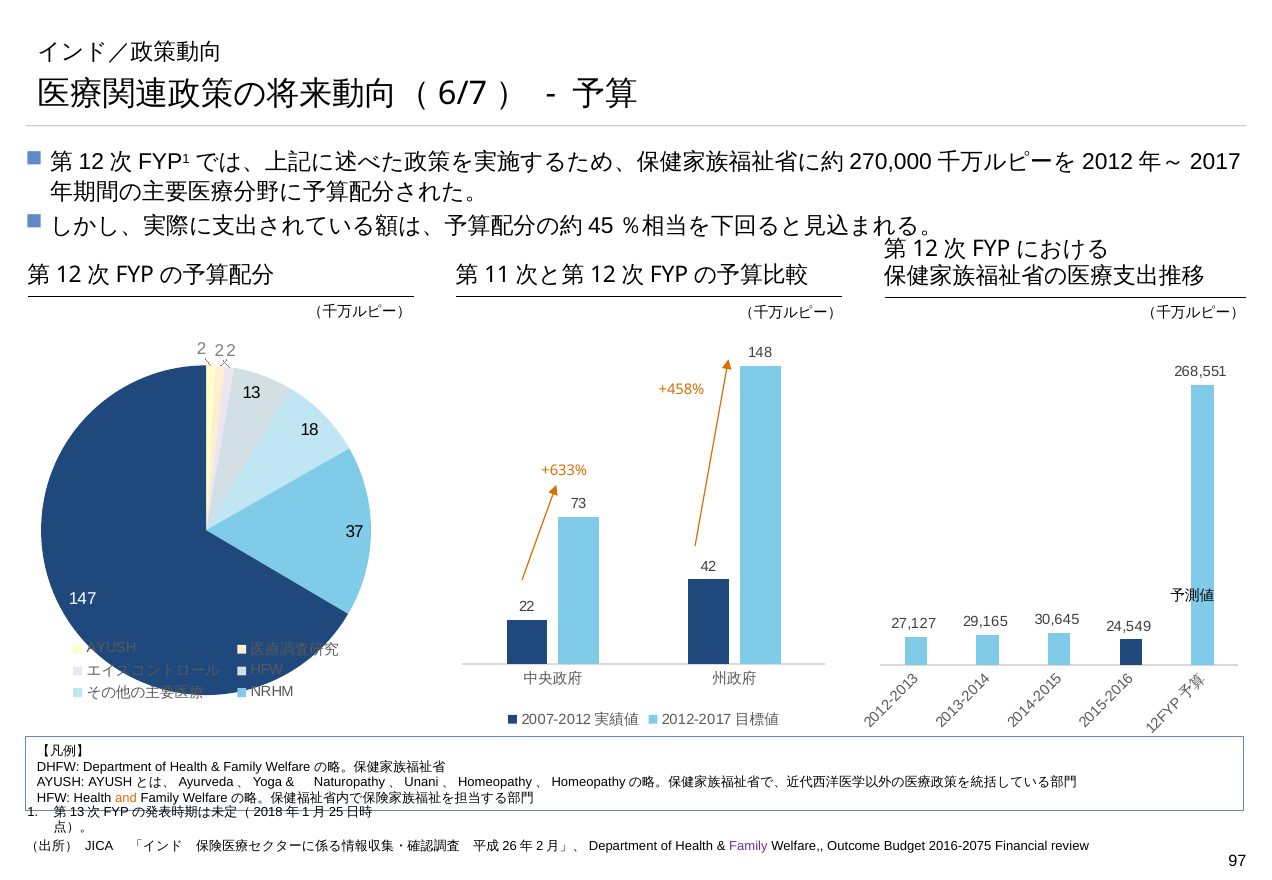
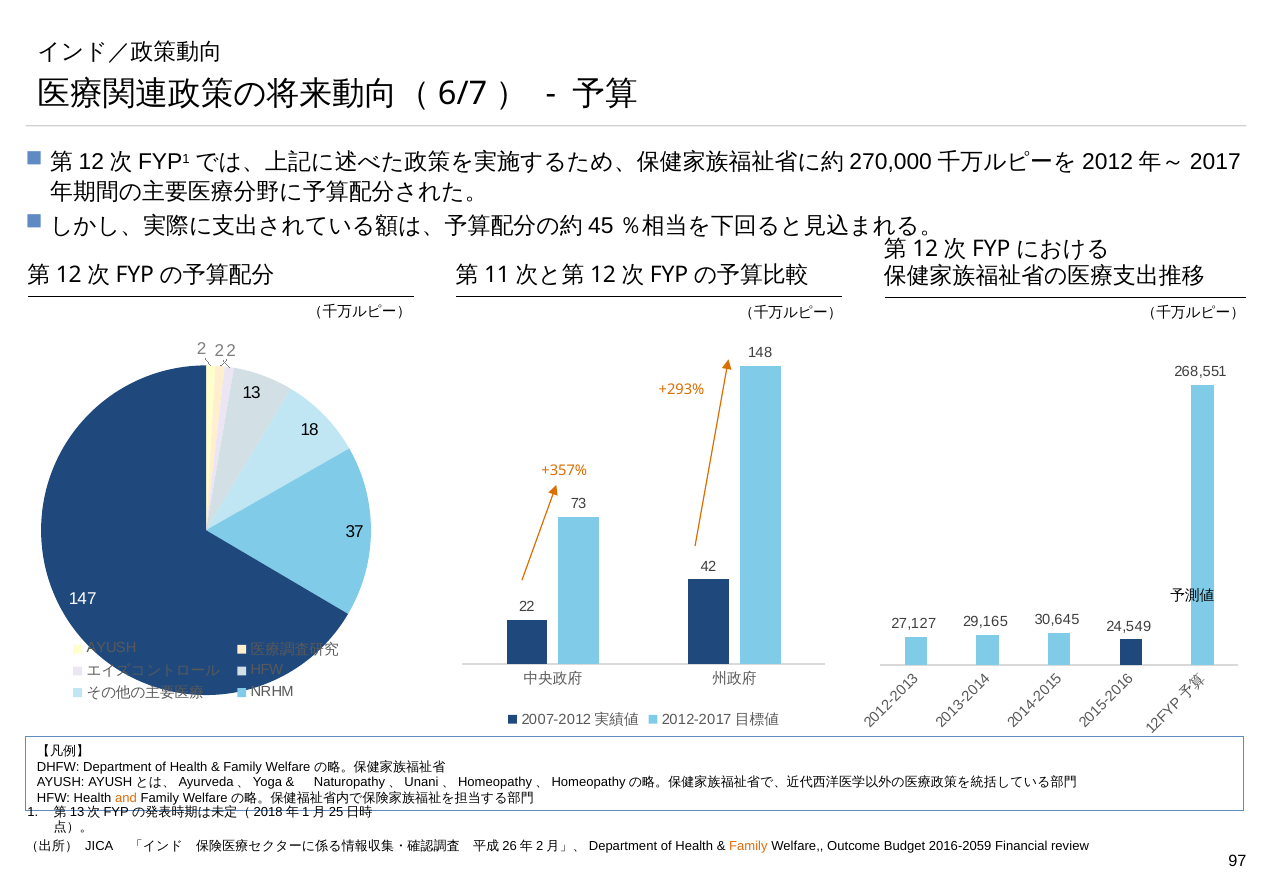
+458%: +458% -> +293%
+633%: +633% -> +357%
Family at (748, 847) colour: purple -> orange
2016-2075: 2016-2075 -> 2016-2059
